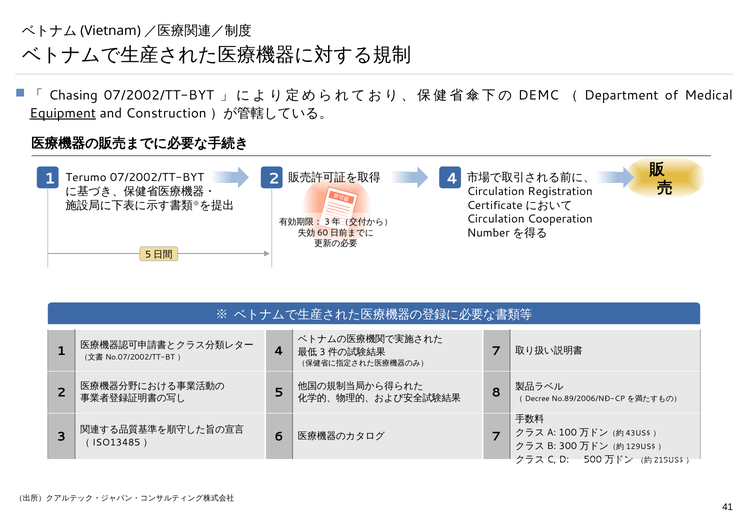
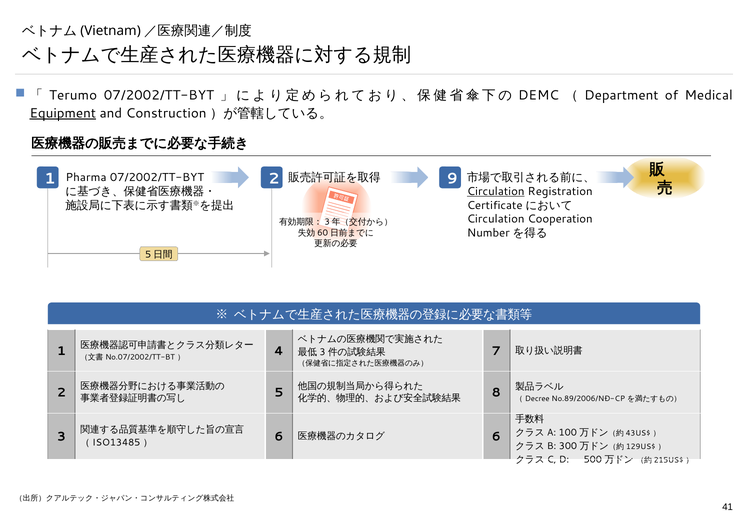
Chasing: Chasing -> Terumo
2 4: 4 -> 9
Terumo: Terumo -> Pharma
Circulation at (496, 191) underline: none -> present
7 at (496, 437): 7 -> 6
